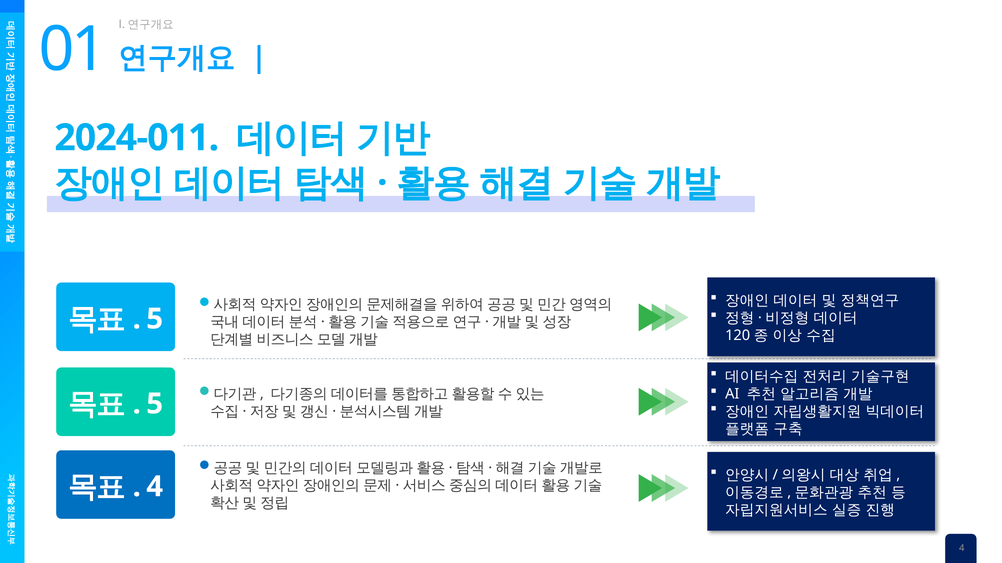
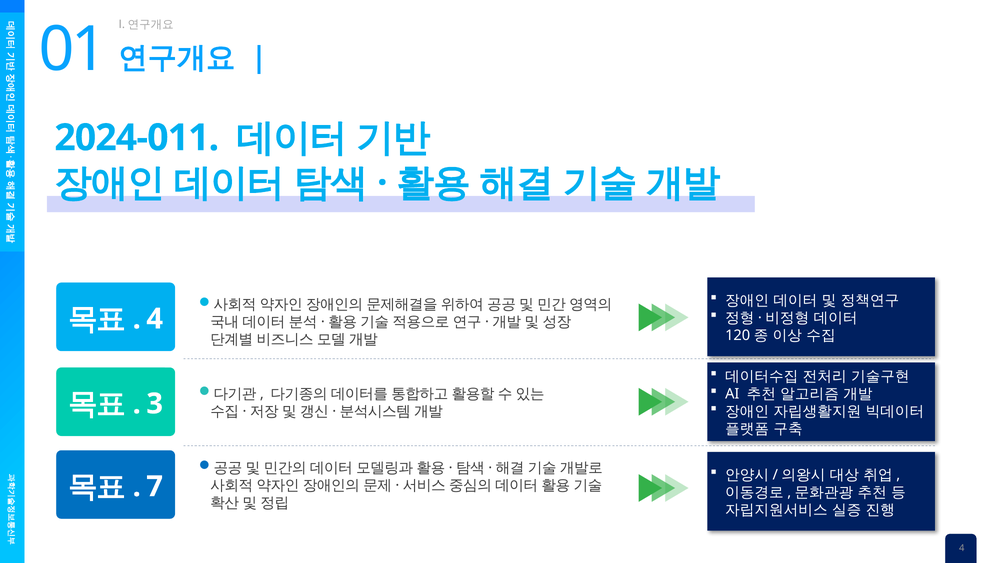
5 at (155, 319): 5 -> 4
5 at (155, 404): 5 -> 3
4 at (155, 487): 4 -> 7
